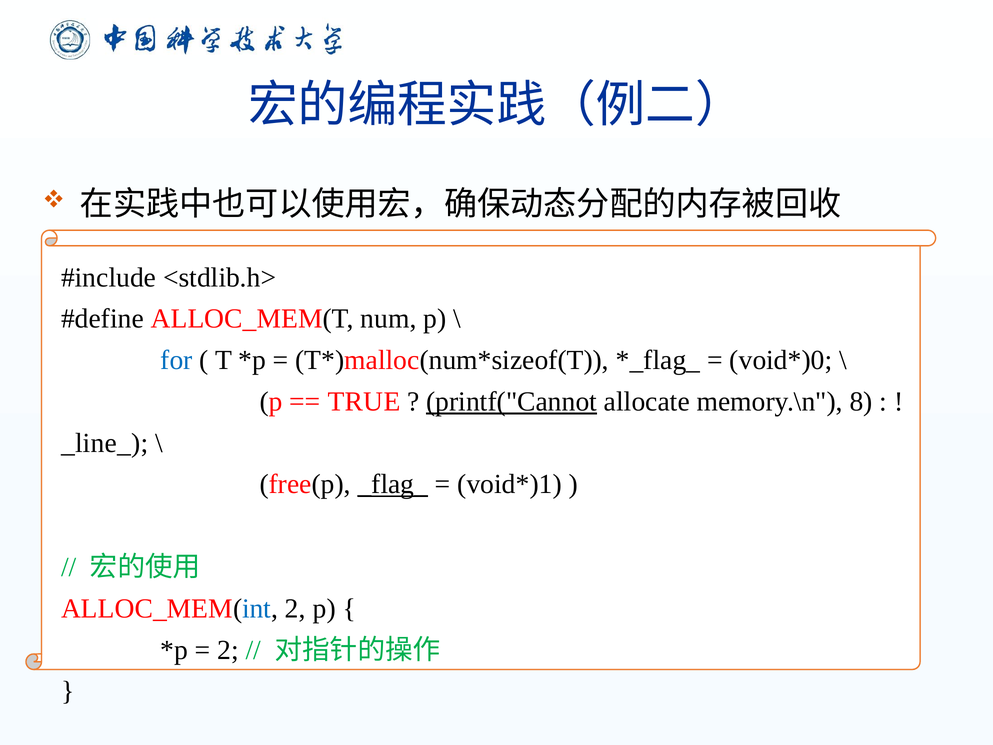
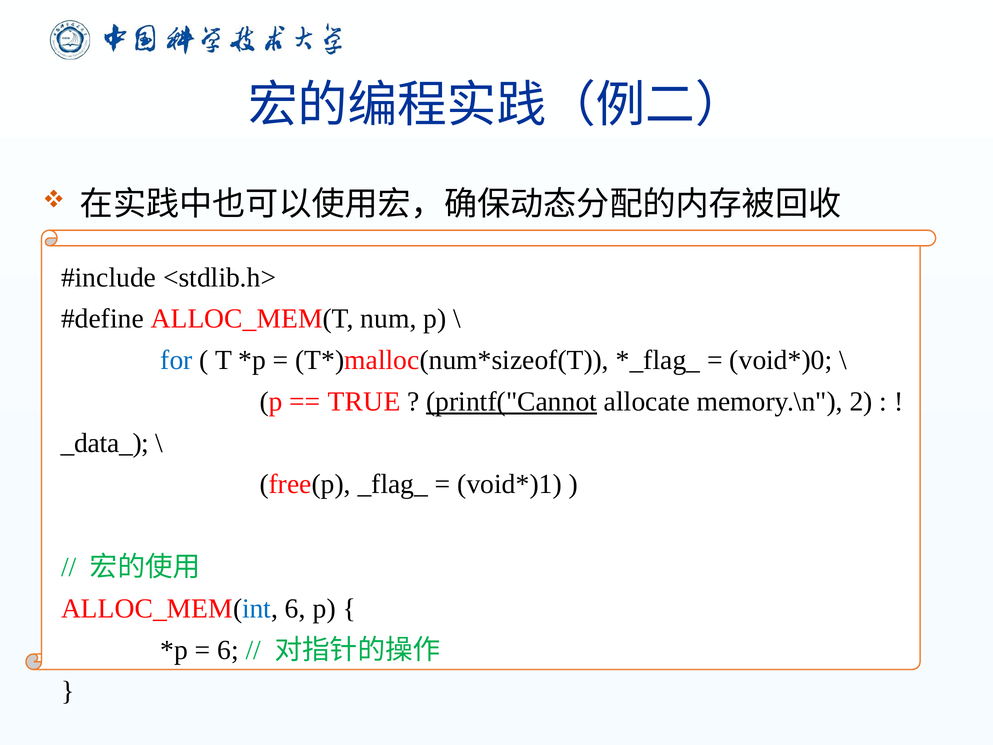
8: 8 -> 2
_line_: _line_ -> _data_
_flag_ underline: present -> none
ALLOC_MEM(int 2: 2 -> 6
2 at (228, 650): 2 -> 6
